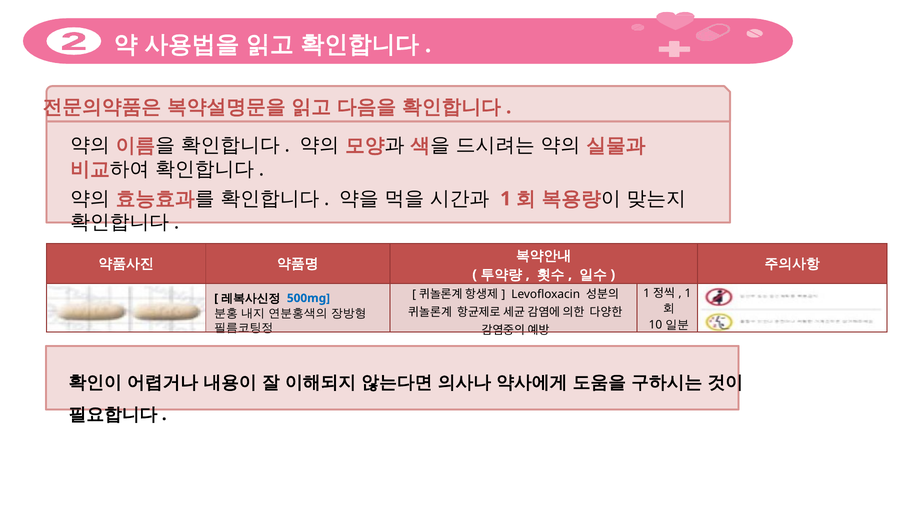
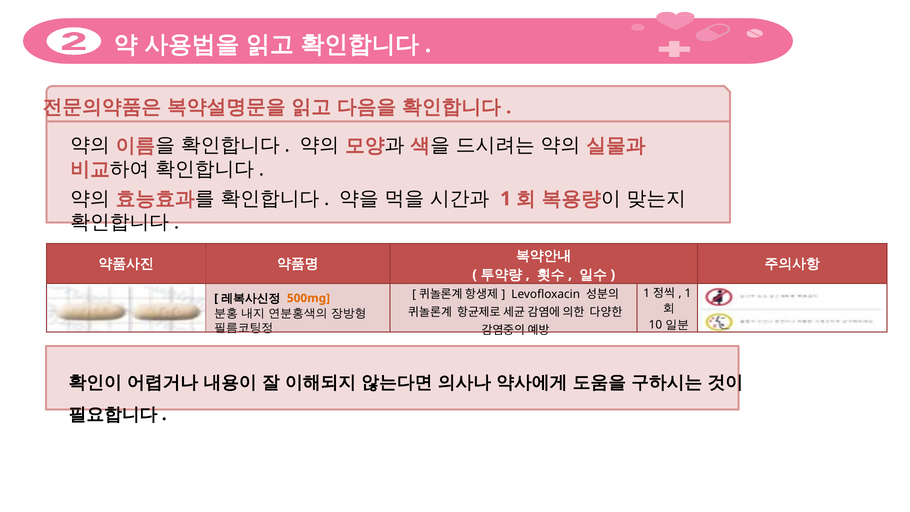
500mg colour: blue -> orange
